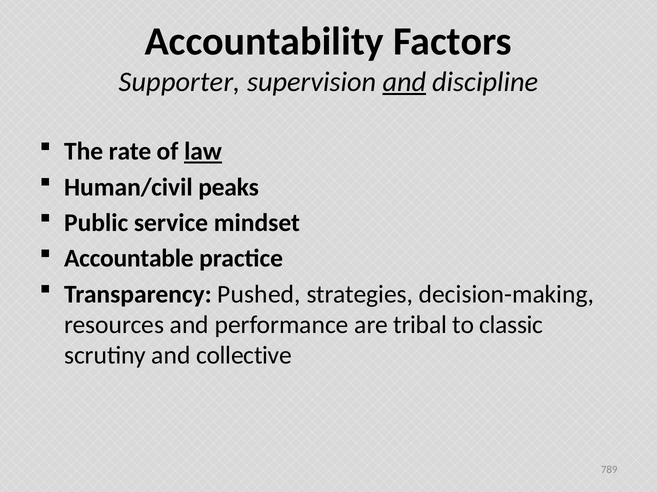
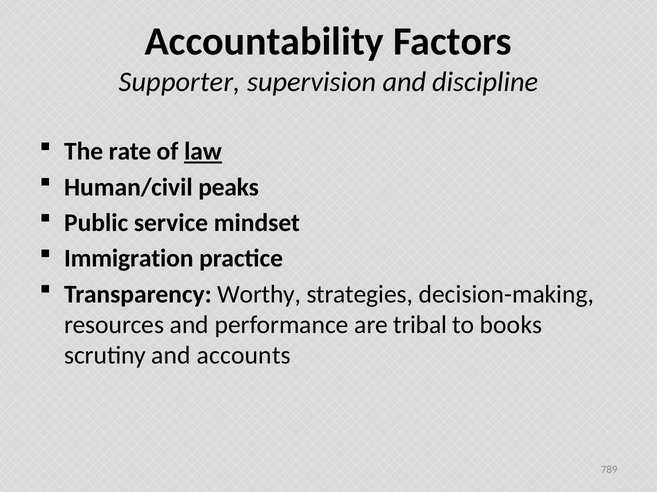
and at (404, 82) underline: present -> none
Accountable: Accountable -> Immigration
Pushed: Pushed -> Worthy
classic: classic -> books
collective: collective -> accounts
